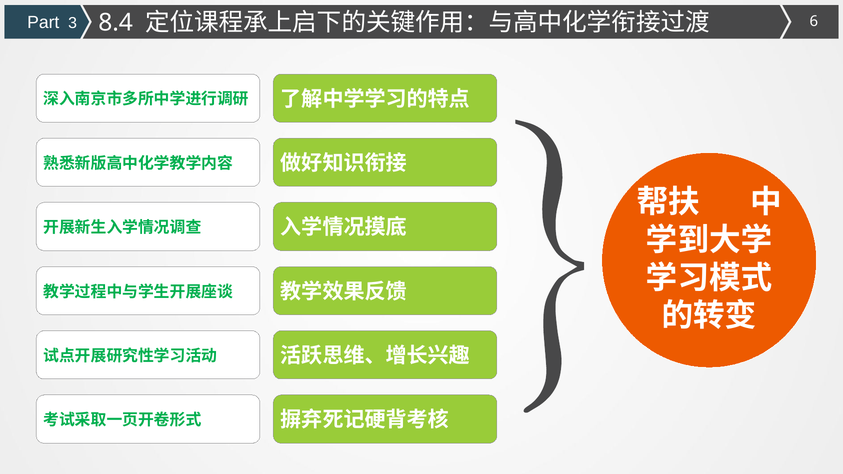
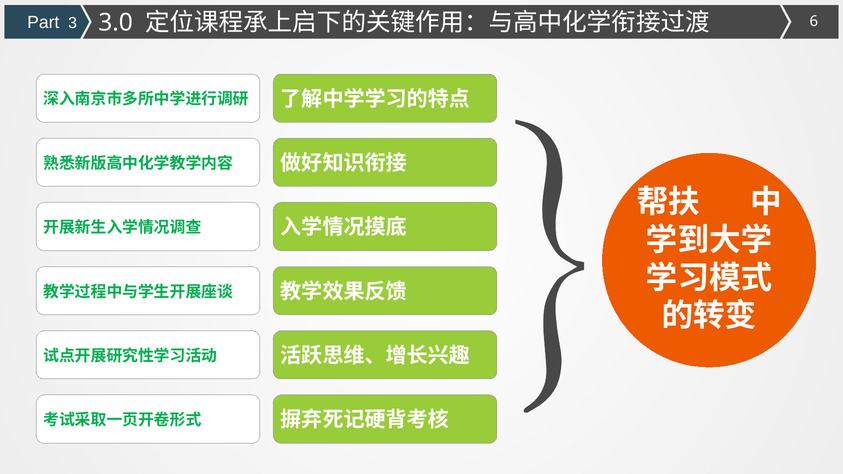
8.4: 8.4 -> 3.0
